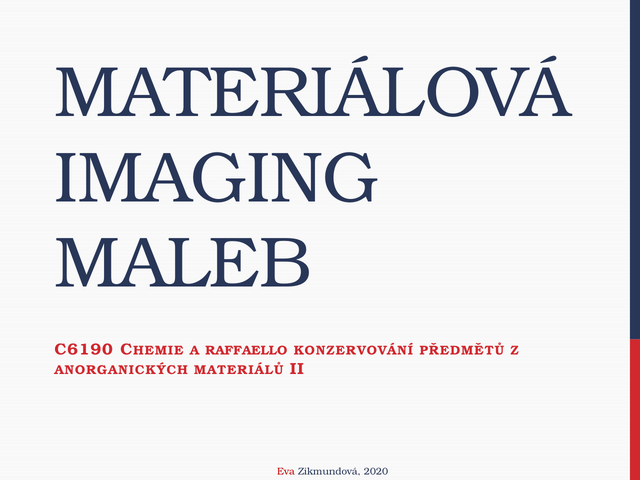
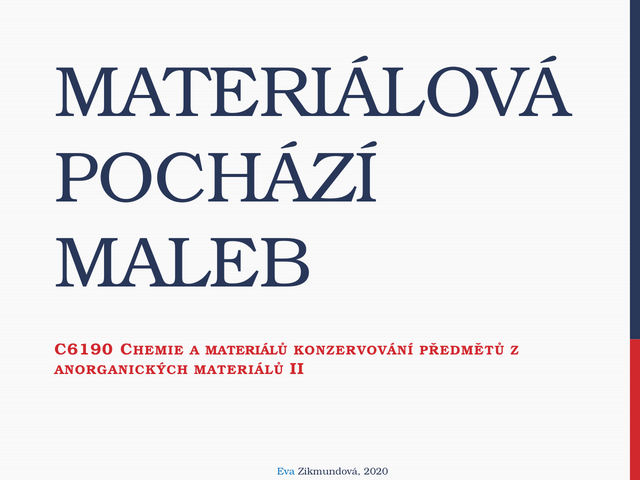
IMAGING: IMAGING -> POCHÁZÍ
A RAFFAELLO: RAFFAELLO -> MATERIÁLŮ
Eva colour: red -> blue
